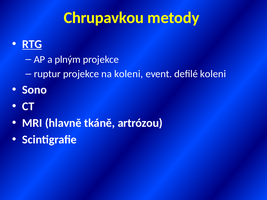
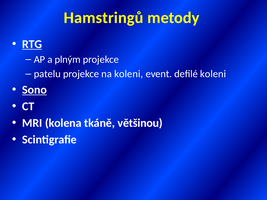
Chrupavkou: Chrupavkou -> Hamstringů
ruptur: ruptur -> patelu
Sono underline: none -> present
hlavně: hlavně -> kolena
artrózou: artrózou -> většinou
